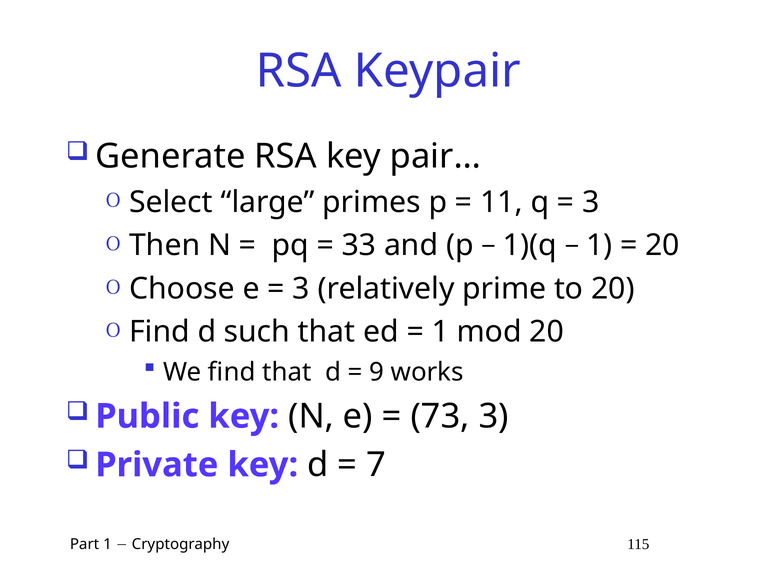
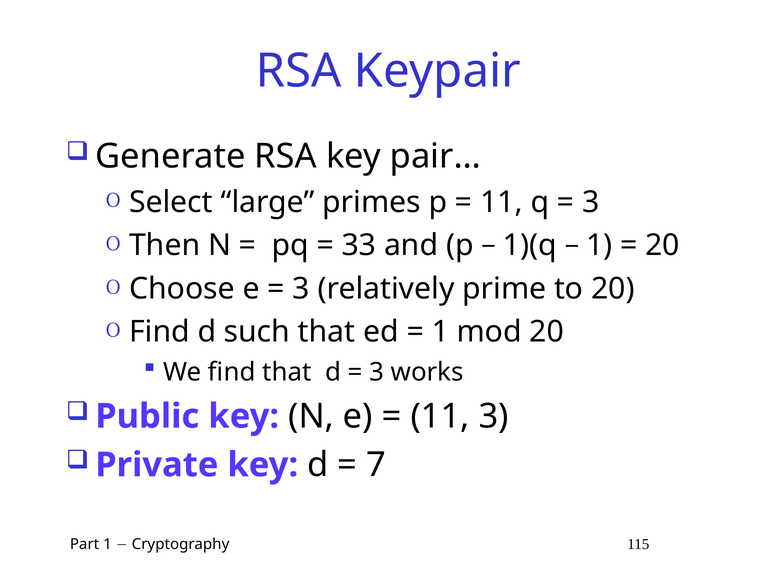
9 at (377, 373): 9 -> 3
73 at (440, 417): 73 -> 11
